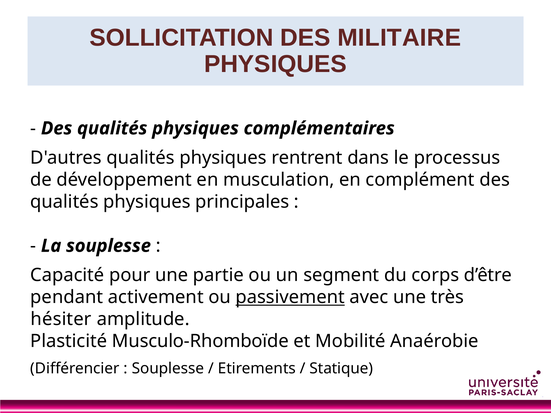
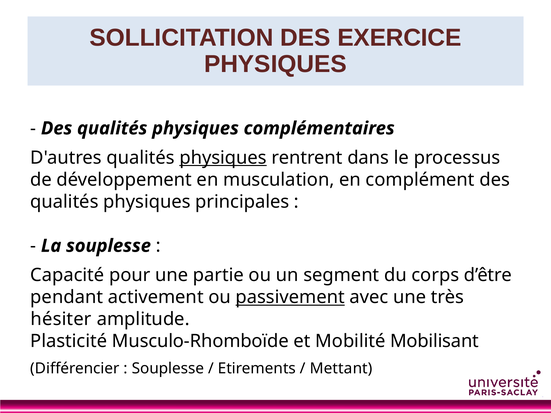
MILITAIRE: MILITAIRE -> EXERCICE
physiques at (223, 158) underline: none -> present
Anaérobie: Anaérobie -> Mobilisant
Statique: Statique -> Mettant
